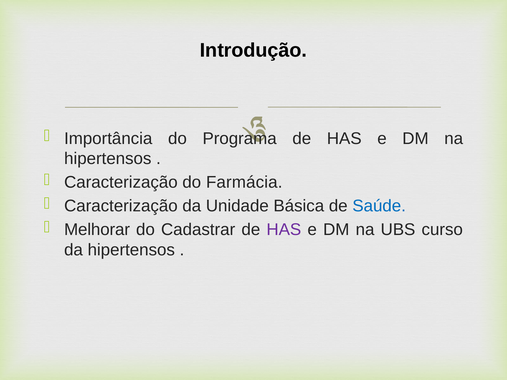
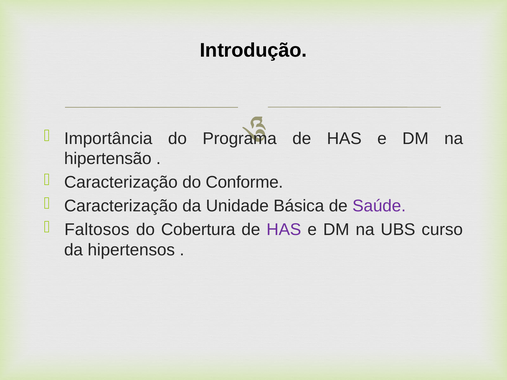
hipertensos at (108, 159): hipertensos -> hipertensão
Farmácia: Farmácia -> Conforme
Saúde colour: blue -> purple
Melhorar: Melhorar -> Faltosos
Cadastrar: Cadastrar -> Cobertura
